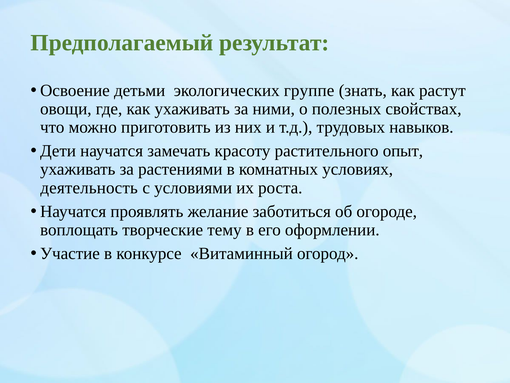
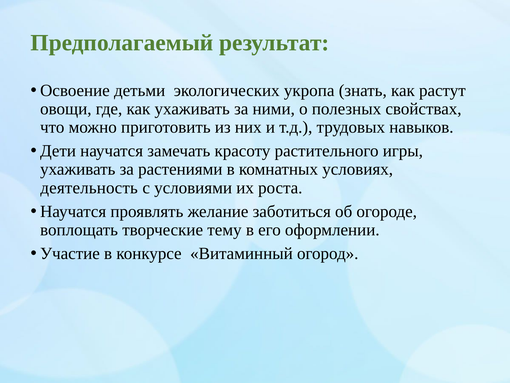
группе: группе -> укропа
опыт: опыт -> игры
